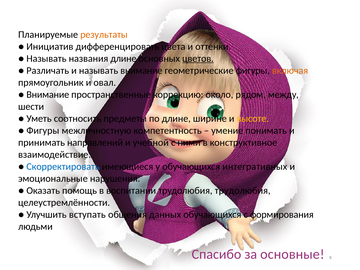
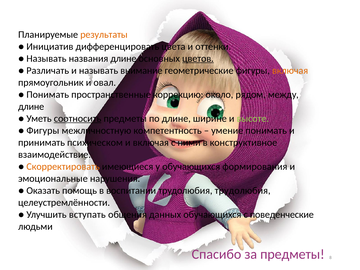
Внимание at (48, 95): Внимание -> Понимать
шести at (31, 107): шести -> длине
соотносить underline: none -> present
высоте colour: yellow -> light green
направлений: направлений -> психическом
и учебной: учебной -> включая
Скорректировать colour: blue -> orange
интегративных: интегративных -> формирования
формирования: формирования -> поведенческие
за основные: основные -> предметы
